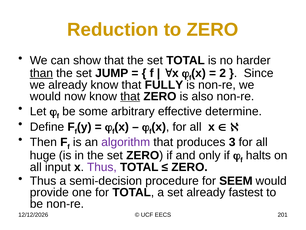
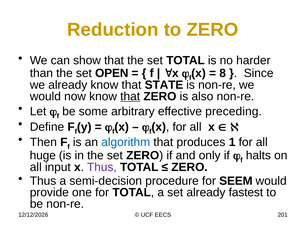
than underline: present -> none
JUMP: JUMP -> OPEN
2: 2 -> 8
FULLY: FULLY -> STATE
determine: determine -> preceding
algorithm colour: purple -> blue
3: 3 -> 1
